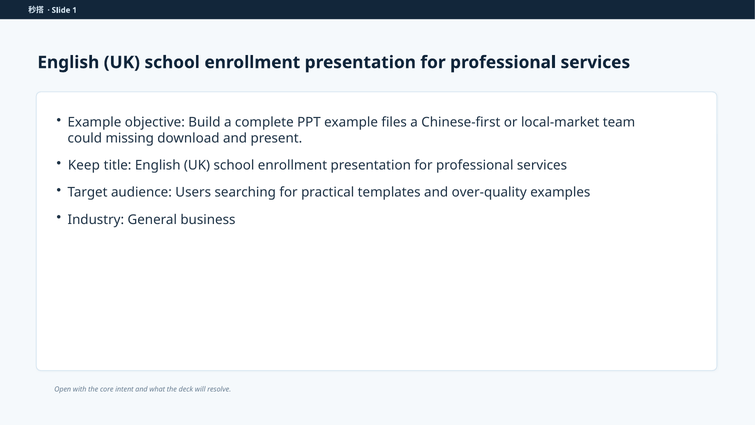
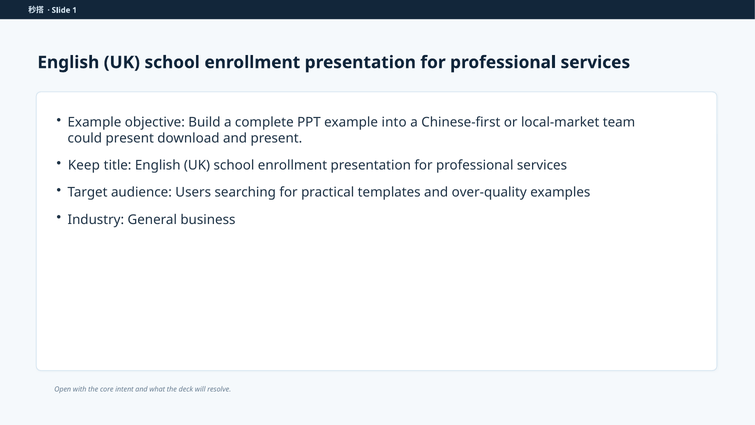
files: files -> into
could missing: missing -> present
